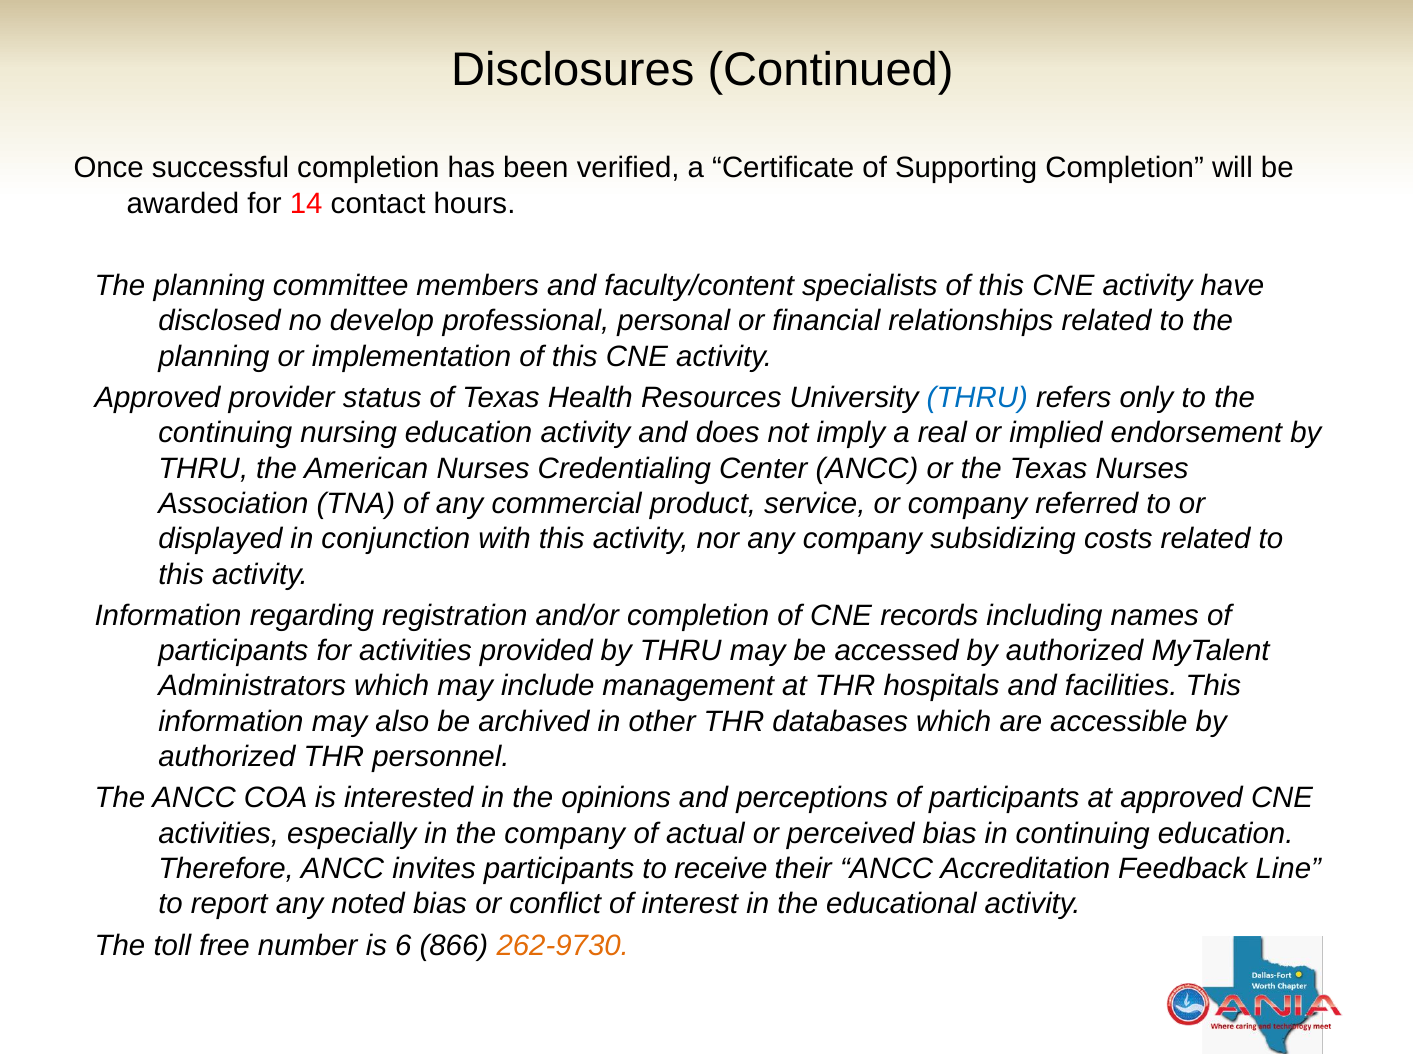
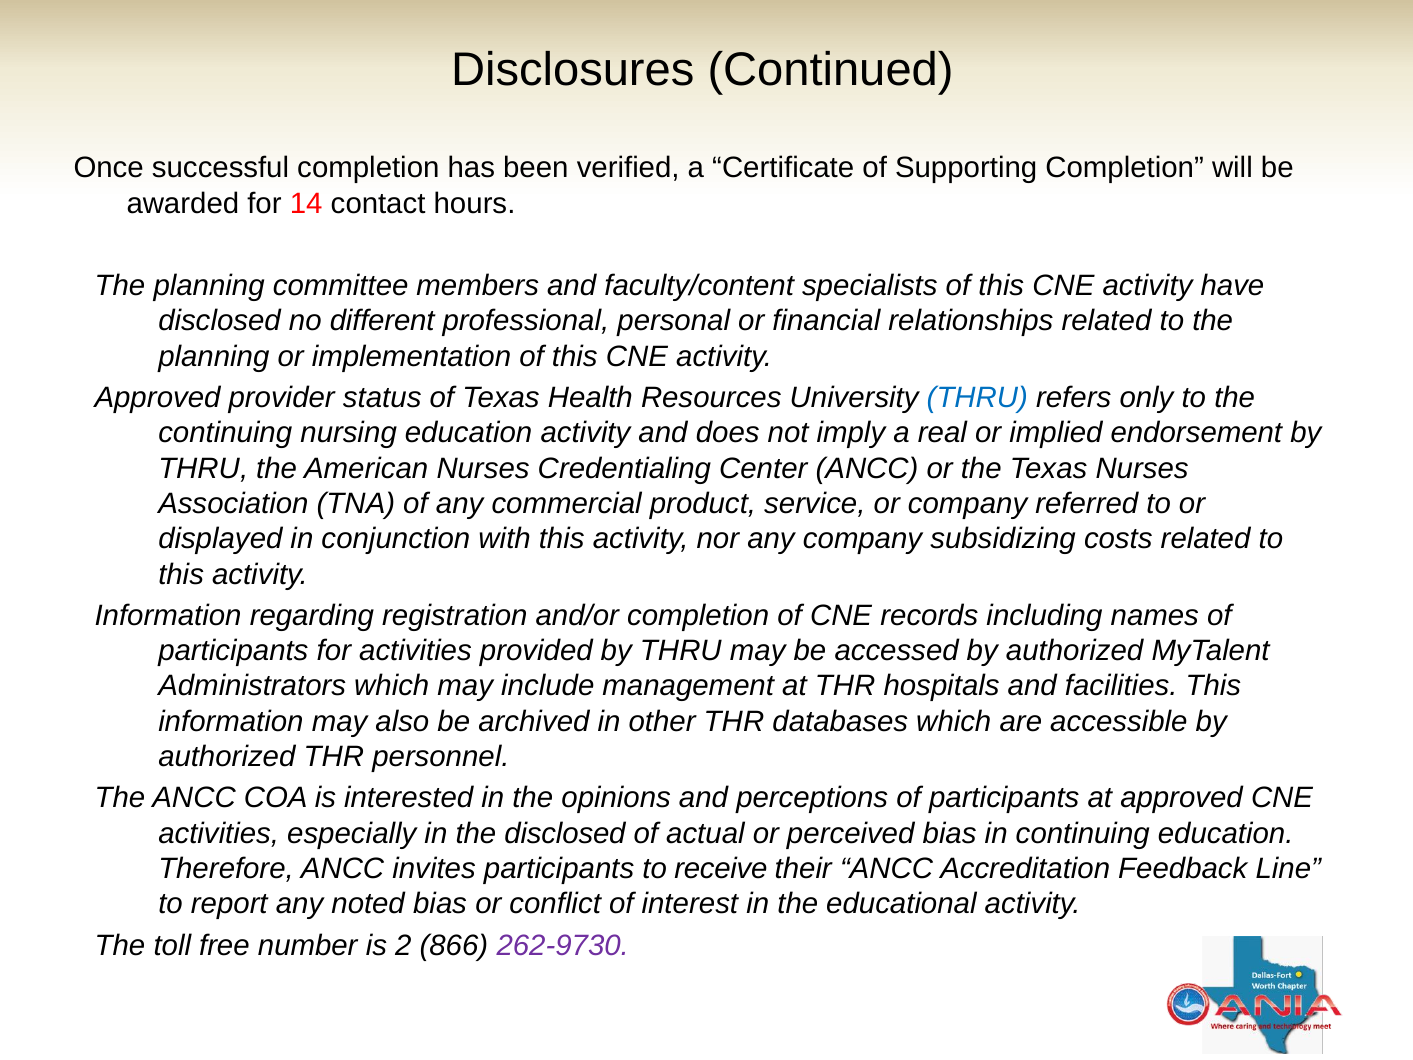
develop: develop -> different
the company: company -> disclosed
6: 6 -> 2
262-9730 colour: orange -> purple
